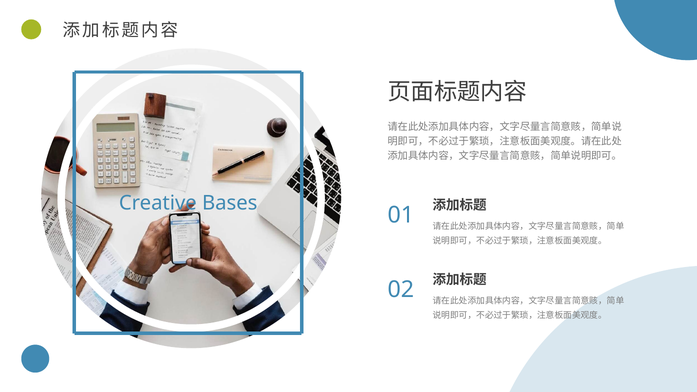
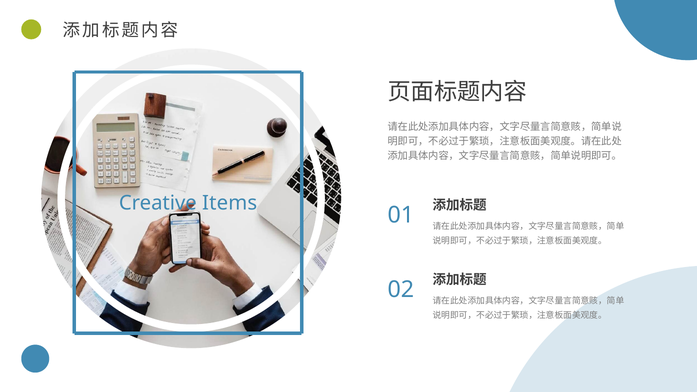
Bases: Bases -> Items
